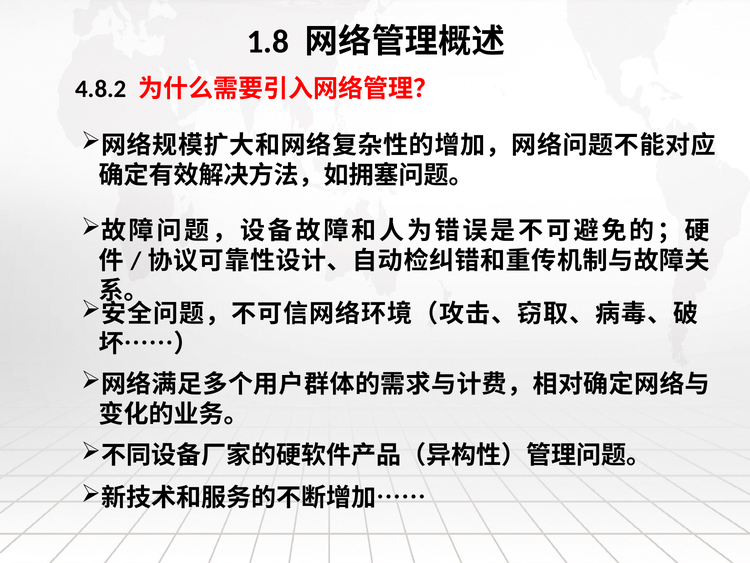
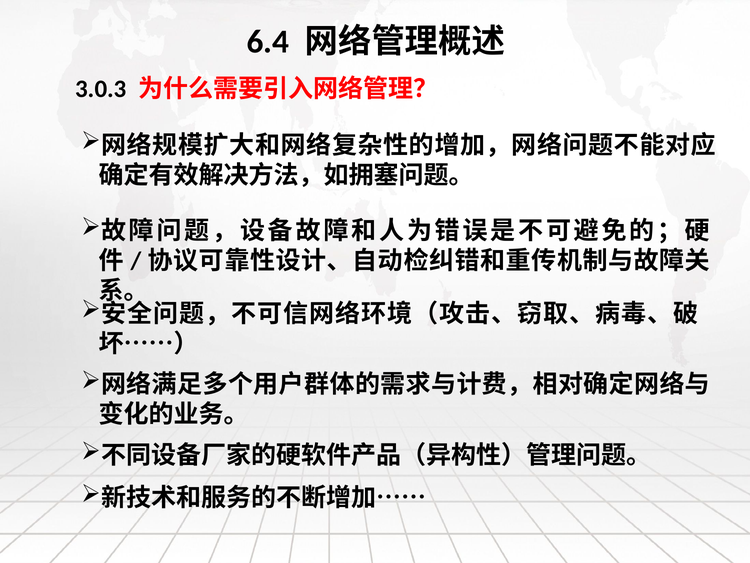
1.8: 1.8 -> 6.4
4.8.2: 4.8.2 -> 3.0.3
